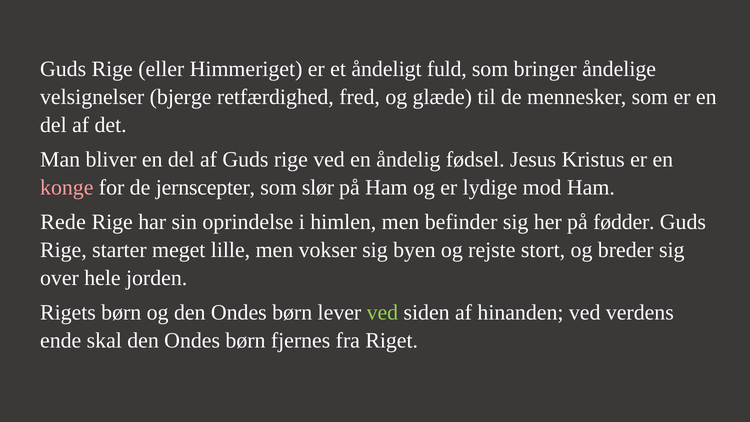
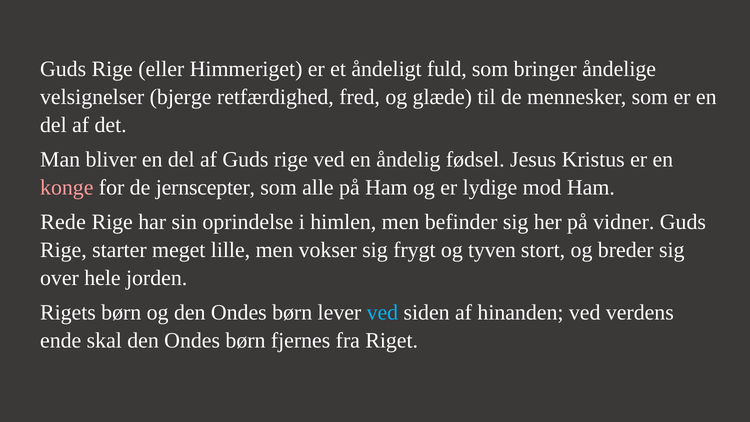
slør: slør -> alle
fødder: fødder -> vidner
byen: byen -> frygt
rejste: rejste -> tyven
ved at (382, 312) colour: light green -> light blue
